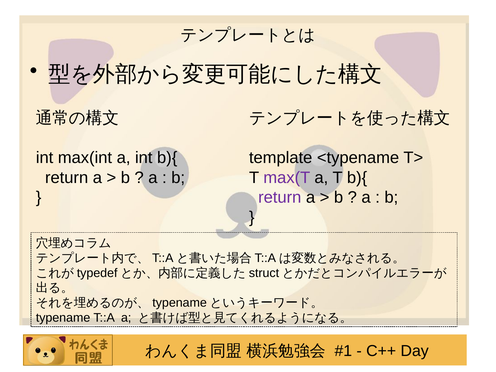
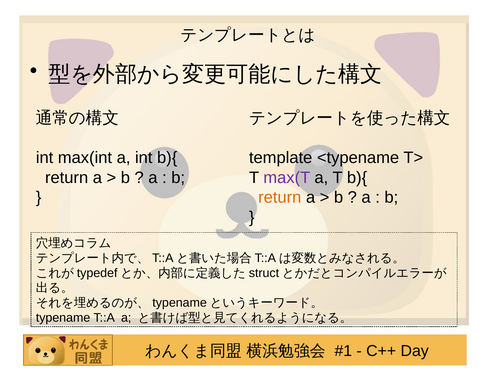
return at (280, 197) colour: purple -> orange
